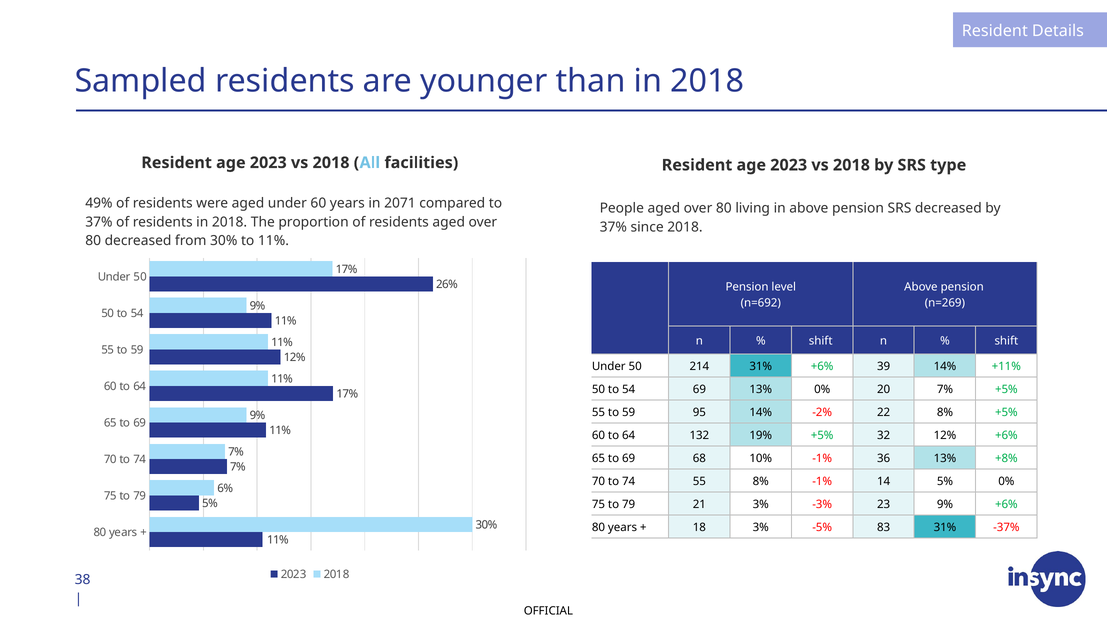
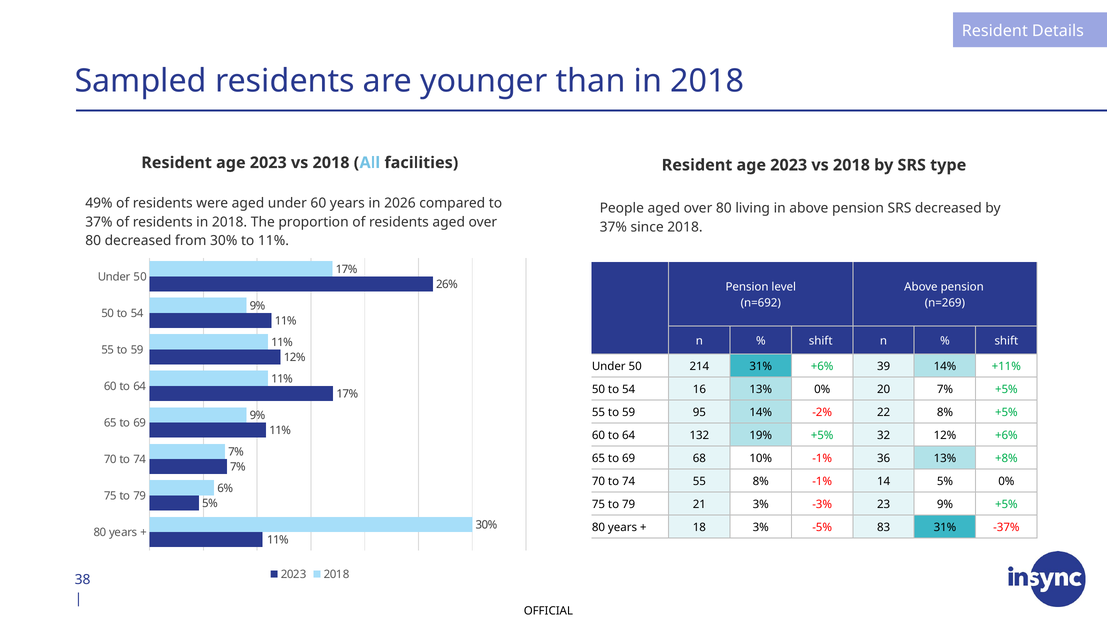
2071: 2071 -> 2026
54 69: 69 -> 16
9% +6%: +6% -> +5%
